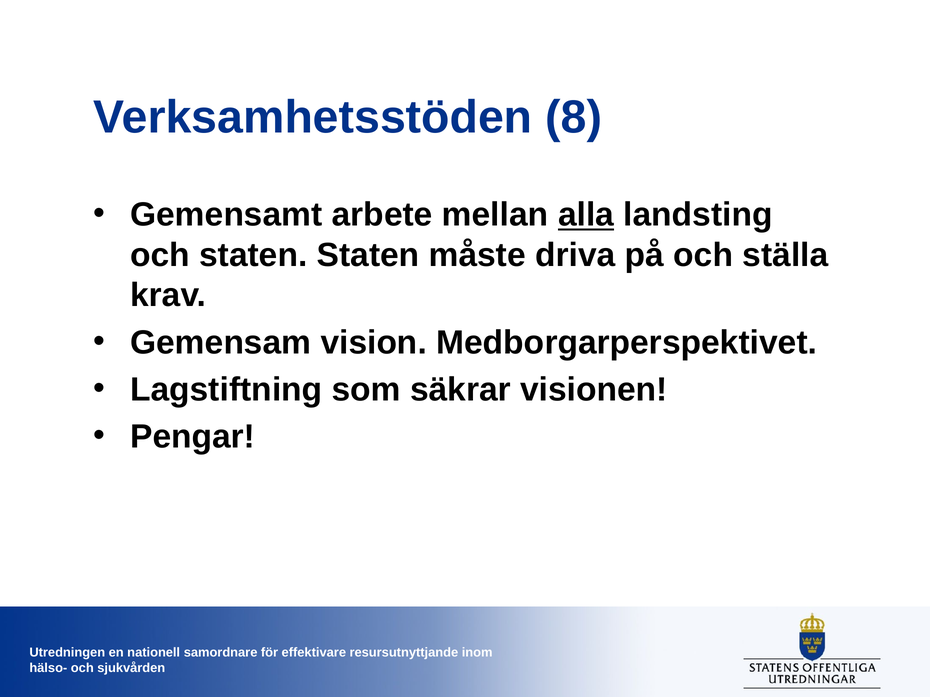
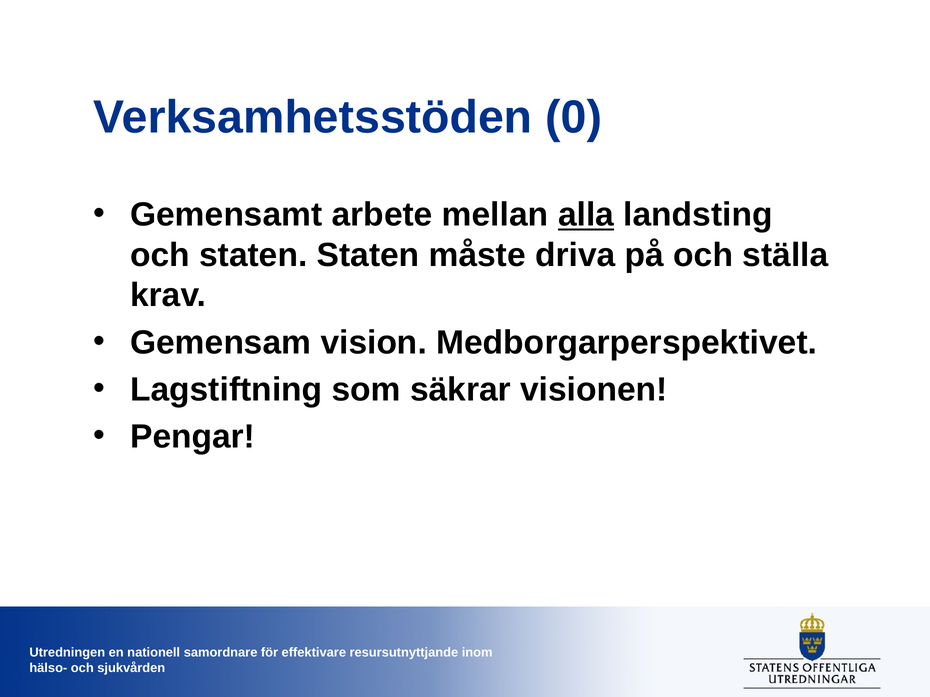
8: 8 -> 0
